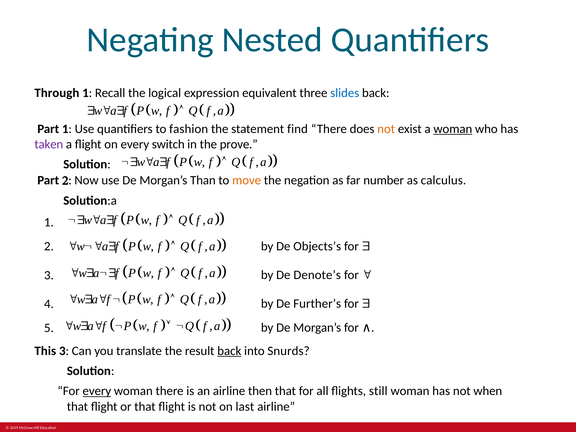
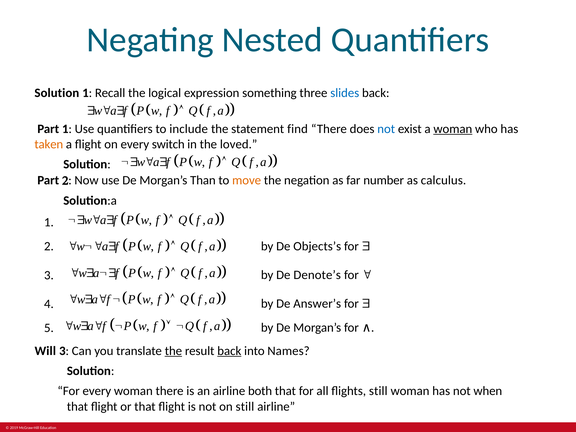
Through at (57, 93): Through -> Solution
equivalent: equivalent -> something
fashion: fashion -> include
not at (386, 129) colour: orange -> blue
taken colour: purple -> orange
prove: prove -> loved
Further’s: Further’s -> Answer’s
This: This -> Will
the at (173, 351) underline: none -> present
Snurds: Snurds -> Names
every at (97, 391) underline: present -> none
then: then -> both
on last: last -> still
